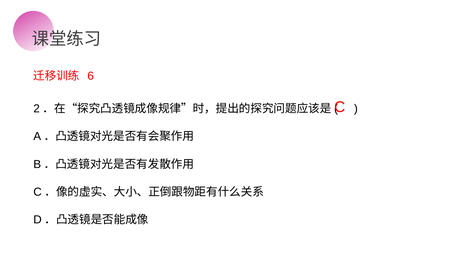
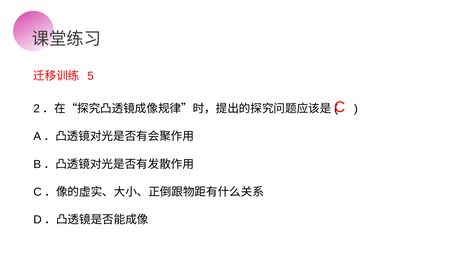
6: 6 -> 5
